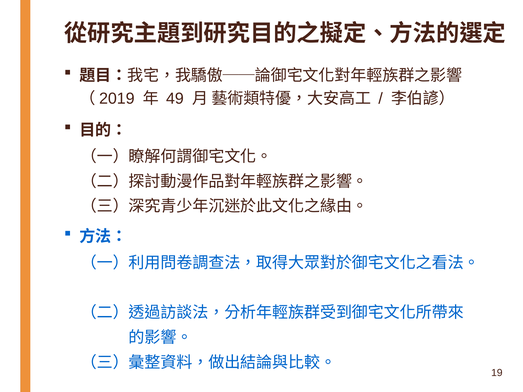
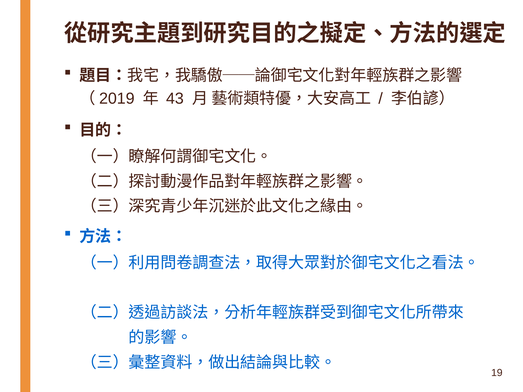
49: 49 -> 43
